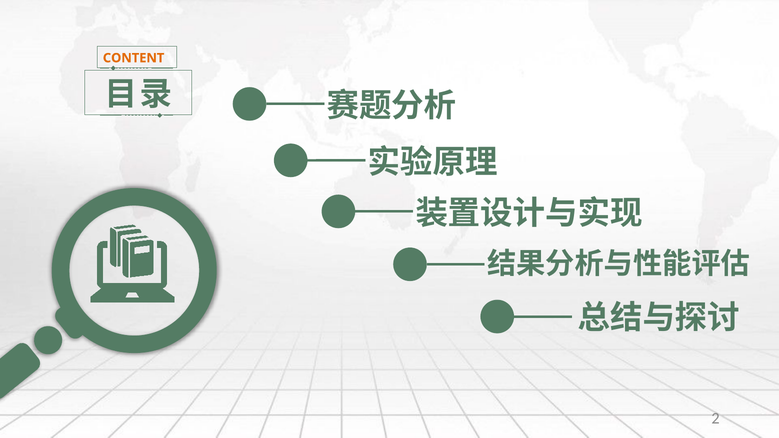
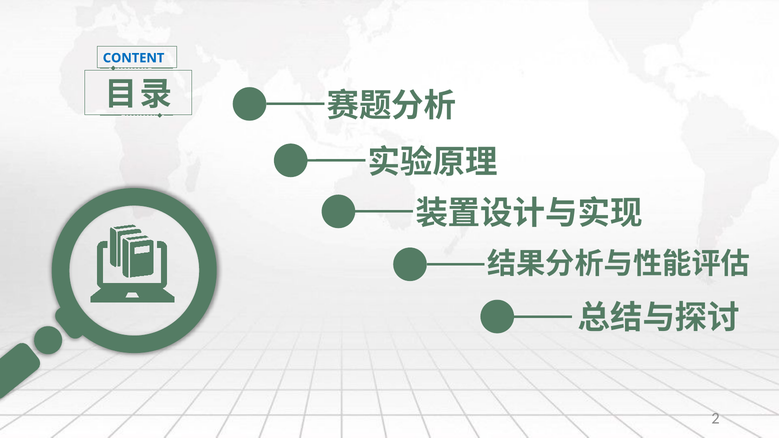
CONTENT colour: orange -> blue
